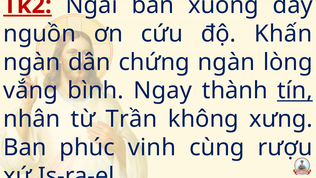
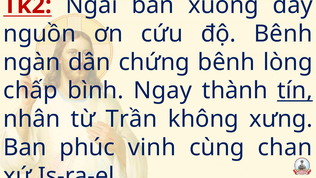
Tk2 underline: present -> none
độ Khấn: Khấn -> Bênh
chứng ngàn: ngàn -> bênh
vắng: vắng -> chấp
rượu: rượu -> chan
